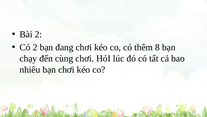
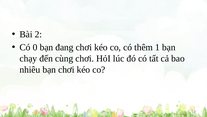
Có 2: 2 -> 0
8: 8 -> 1
